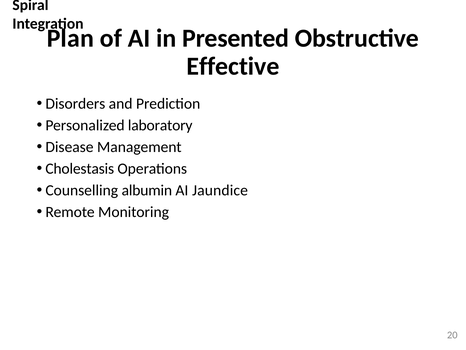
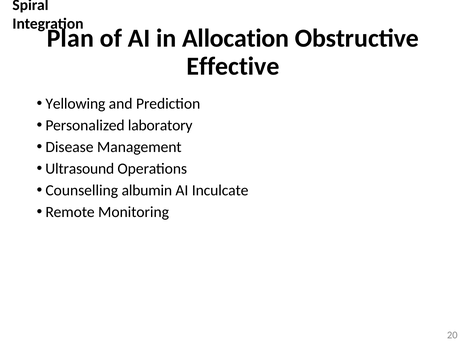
Presented: Presented -> Allocation
Disorders: Disorders -> Yellowing
Cholestasis: Cholestasis -> Ultrasound
Jaundice: Jaundice -> Inculcate
